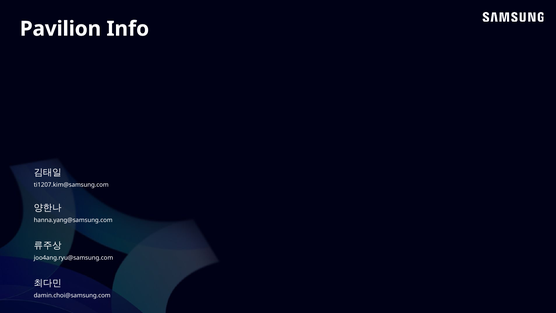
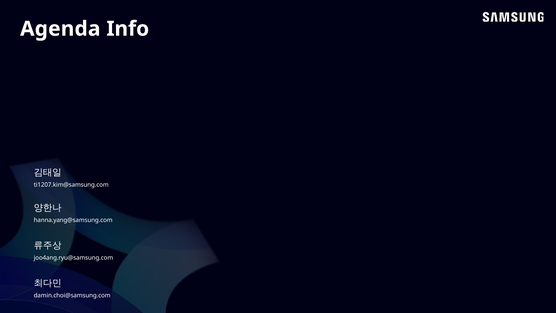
Pavilion: Pavilion -> Agenda
